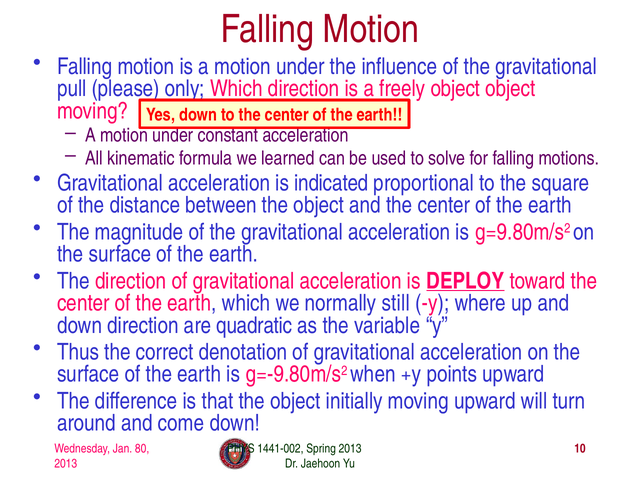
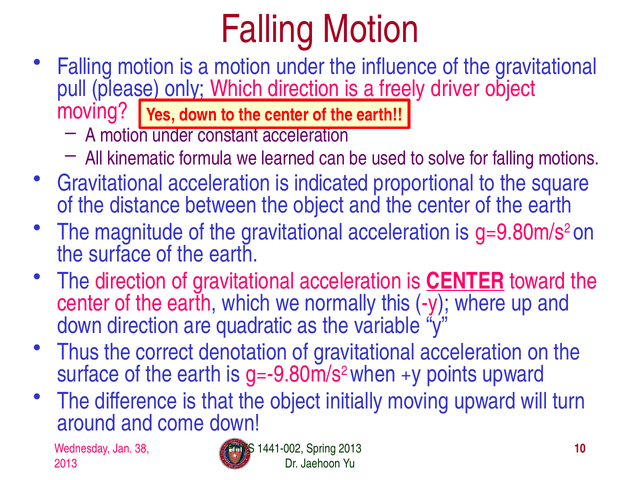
object at (455, 89): object -> driver
is DEPLOY: DEPLOY -> CENTER
still: still -> this
80: 80 -> 38
